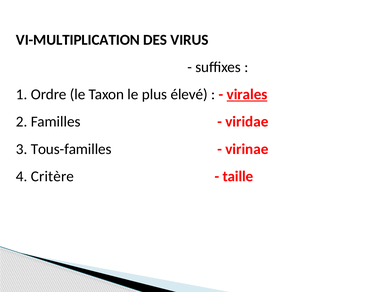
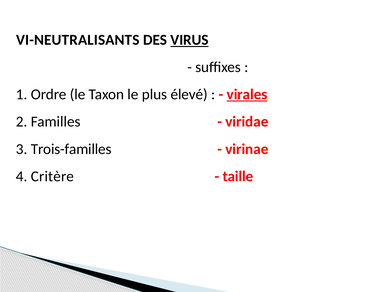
VI-MULTIPLICATION: VI-MULTIPLICATION -> VI-NEUTRALISANTS
VIRUS underline: none -> present
Tous-familles: Tous-familles -> Trois-familles
